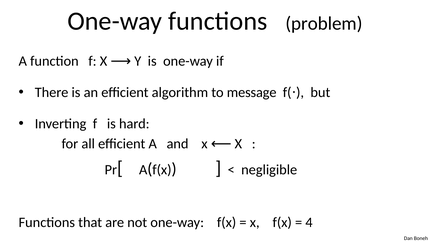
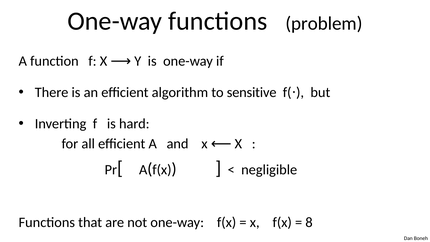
message: message -> sensitive
4: 4 -> 8
